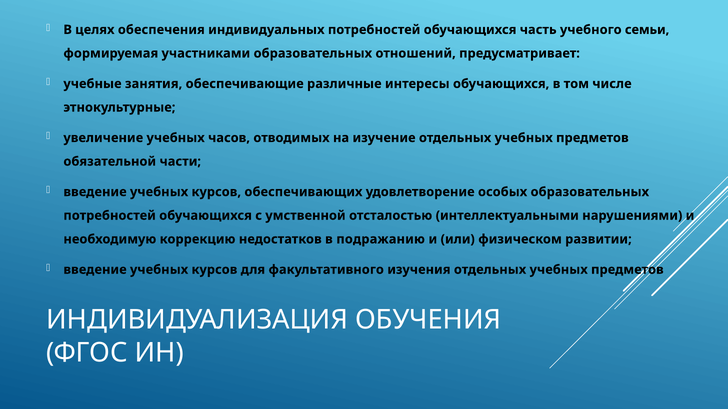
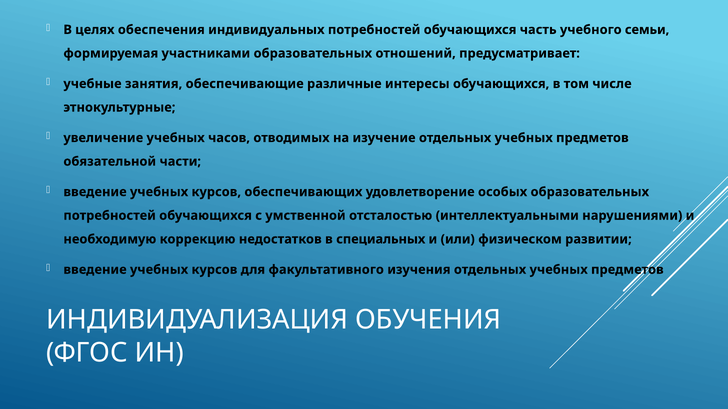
подражанию: подражанию -> специальных
